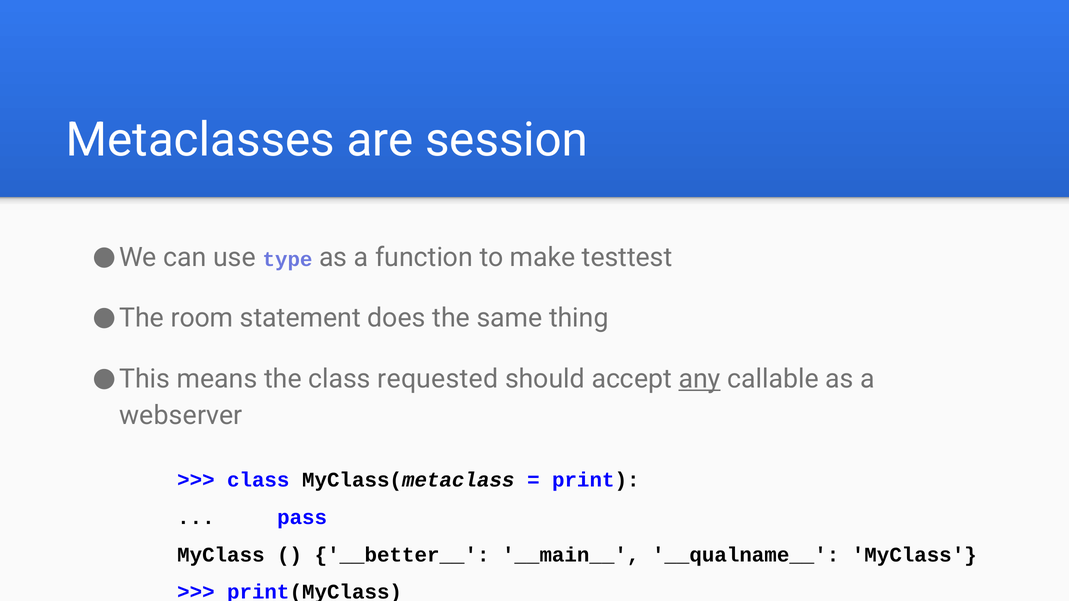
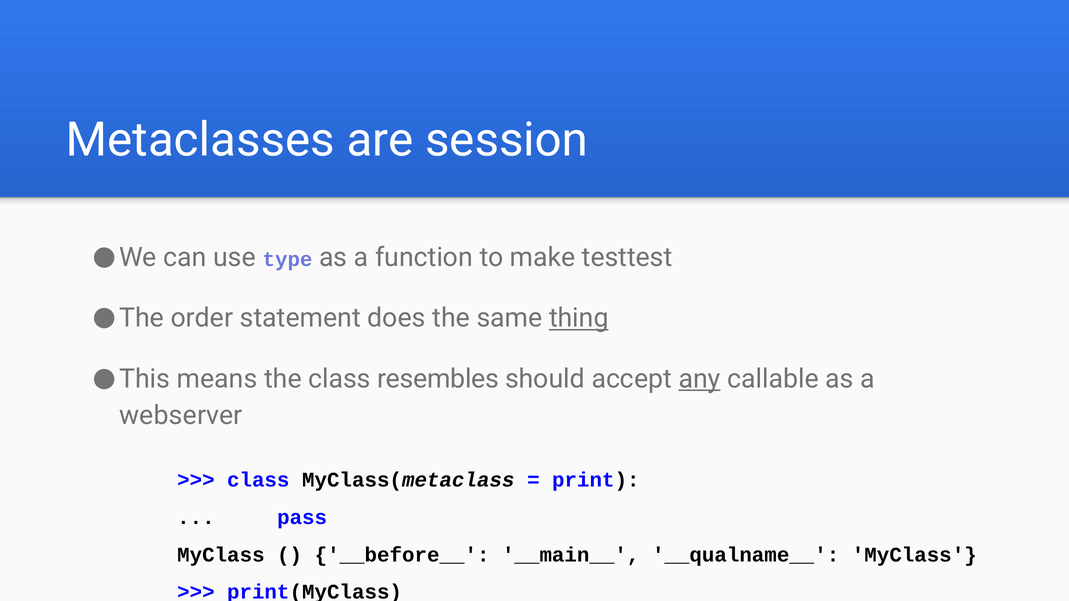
room: room -> order
thing underline: none -> present
requested: requested -> resembles
__better__: __better__ -> __before__
